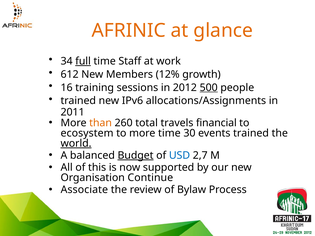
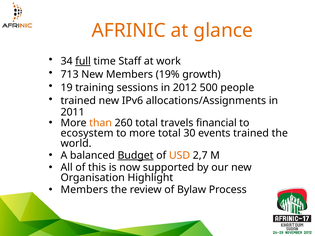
612: 612 -> 713
12%: 12% -> 19%
16: 16 -> 19
500 underline: present -> none
more time: time -> total
world underline: present -> none
USD colour: blue -> orange
Continue: Continue -> Highlight
Associate at (84, 190): Associate -> Members
